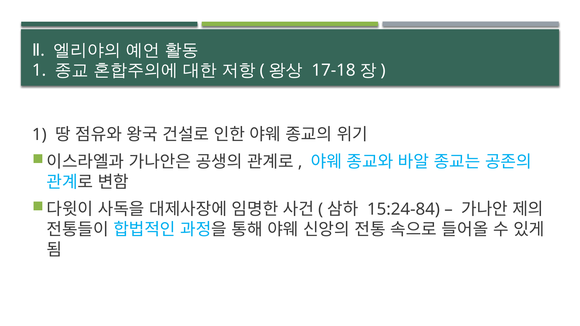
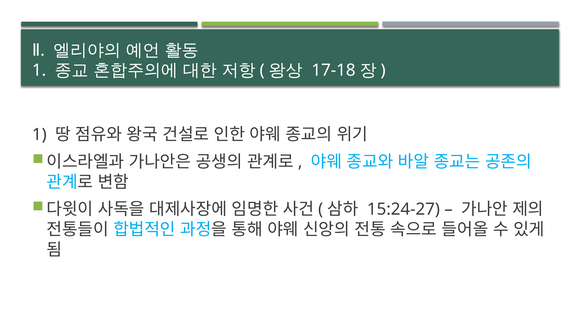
15:24-84: 15:24-84 -> 15:24-27
